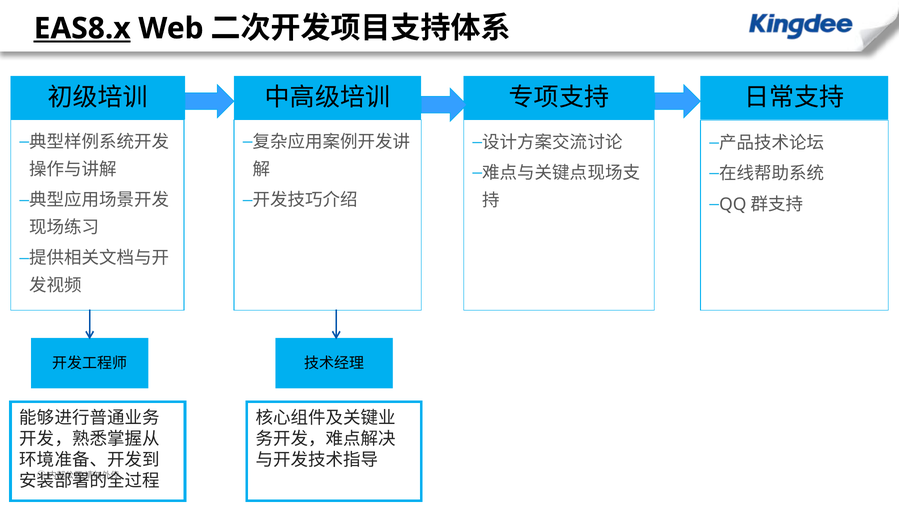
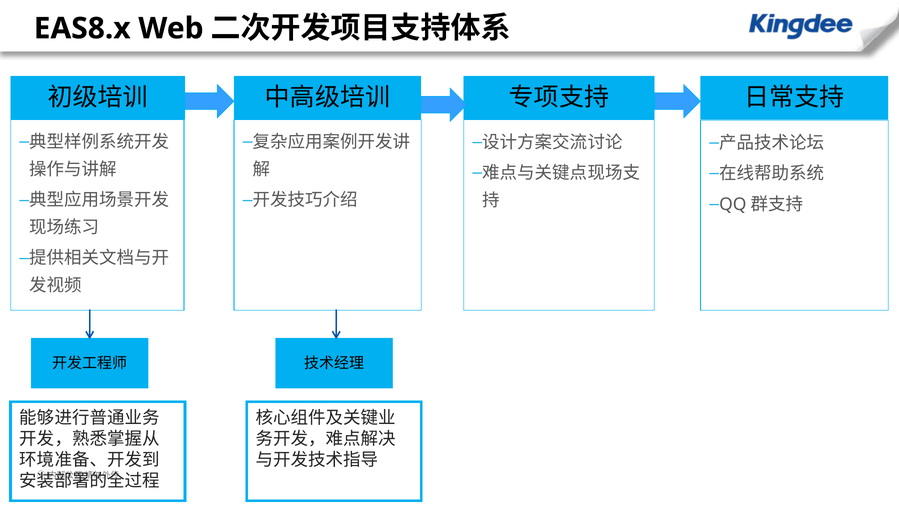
EAS8.x underline: present -> none
